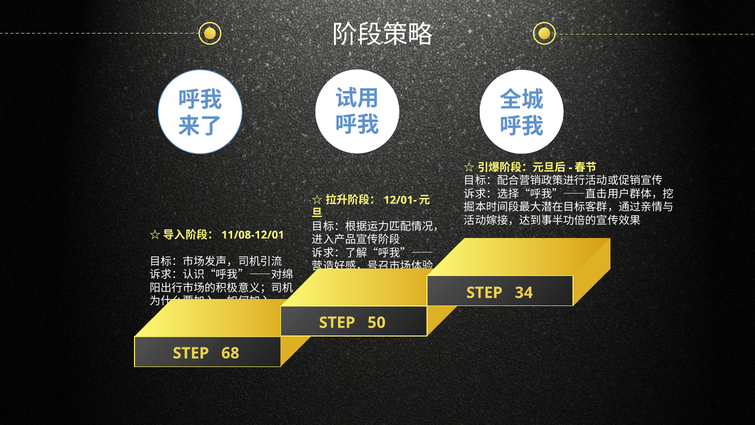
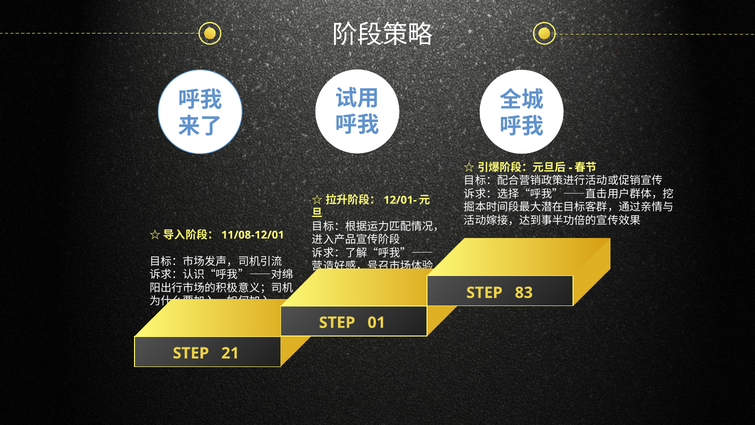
34: 34 -> 83
50: 50 -> 01
68: 68 -> 21
